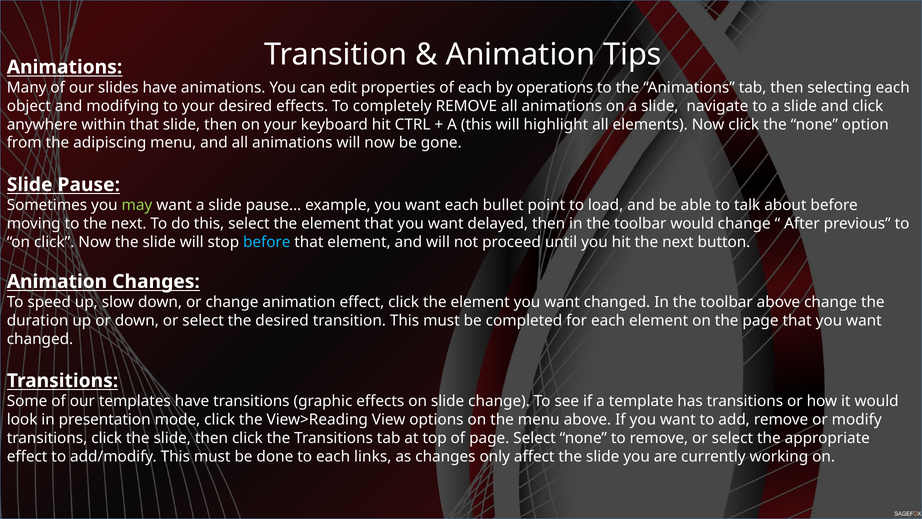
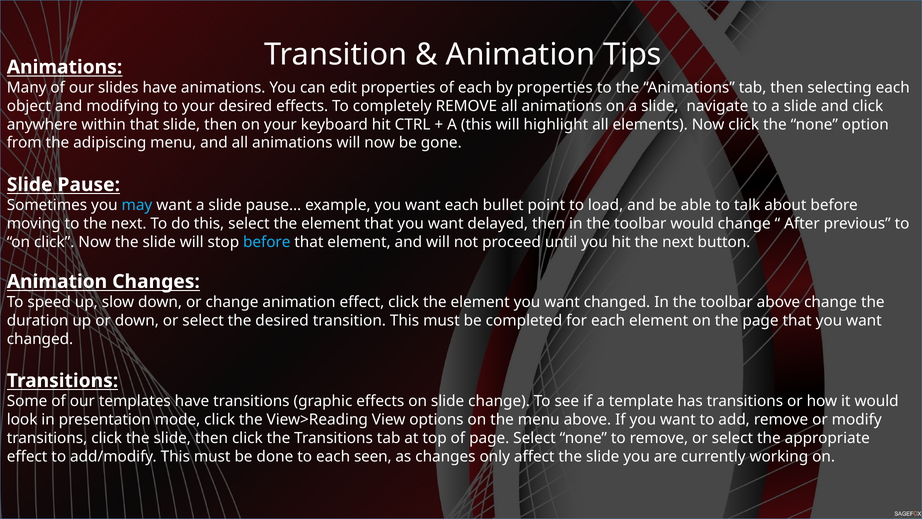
by operations: operations -> properties
may colour: light green -> light blue
links: links -> seen
